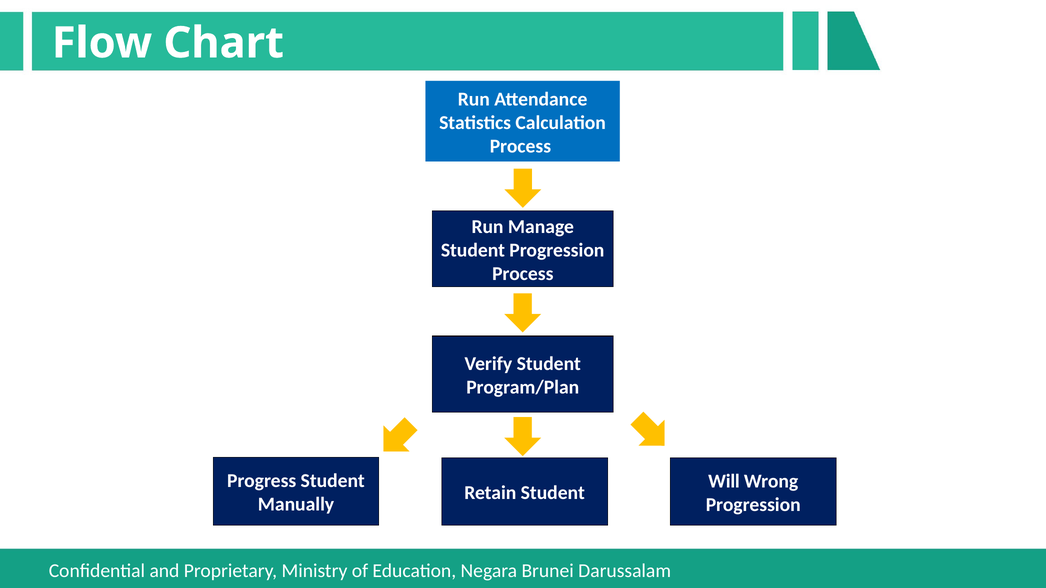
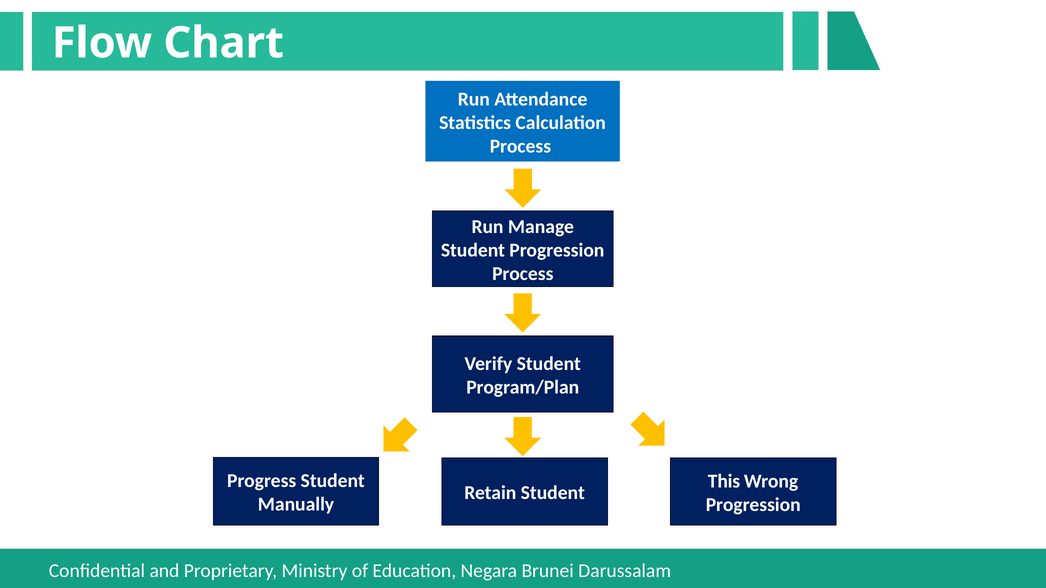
Will: Will -> This
